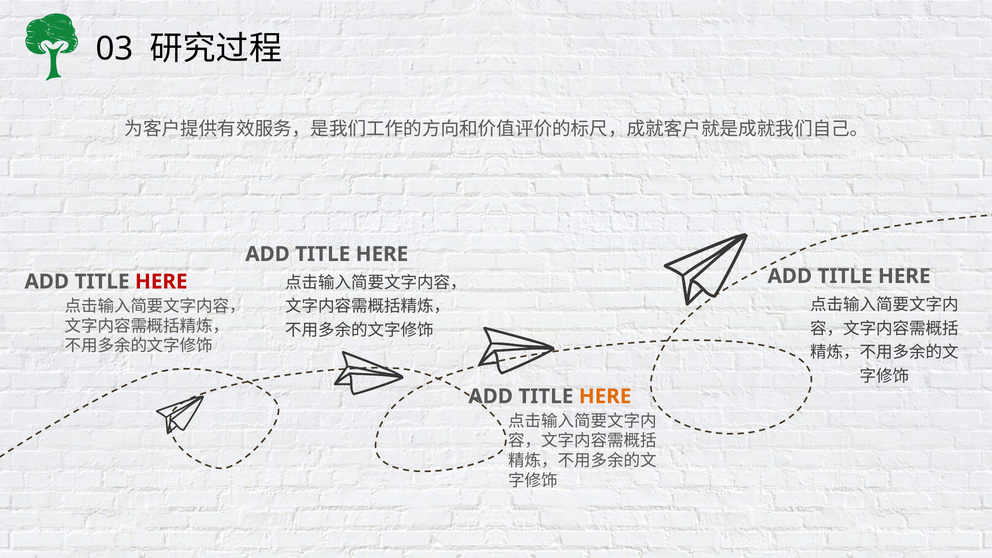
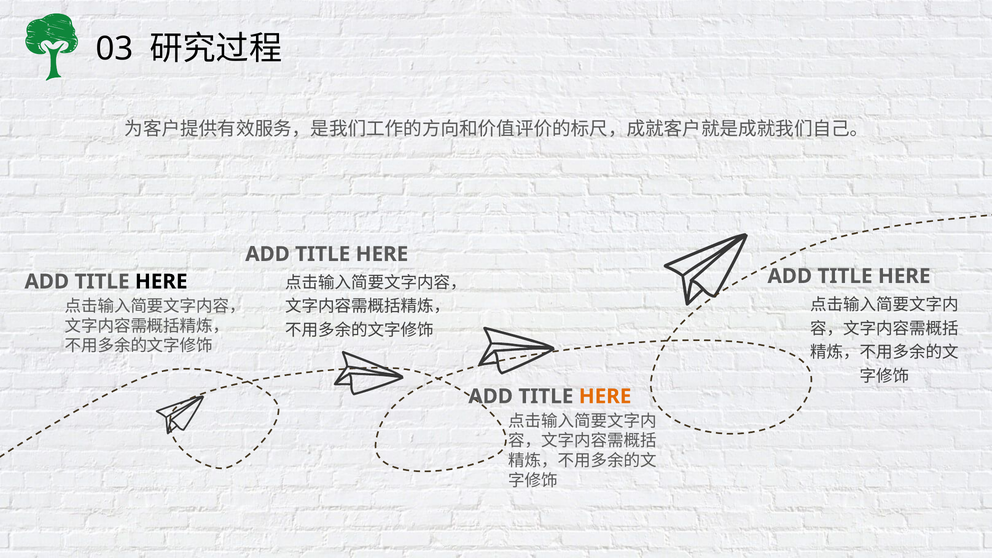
HERE at (161, 282) colour: red -> black
